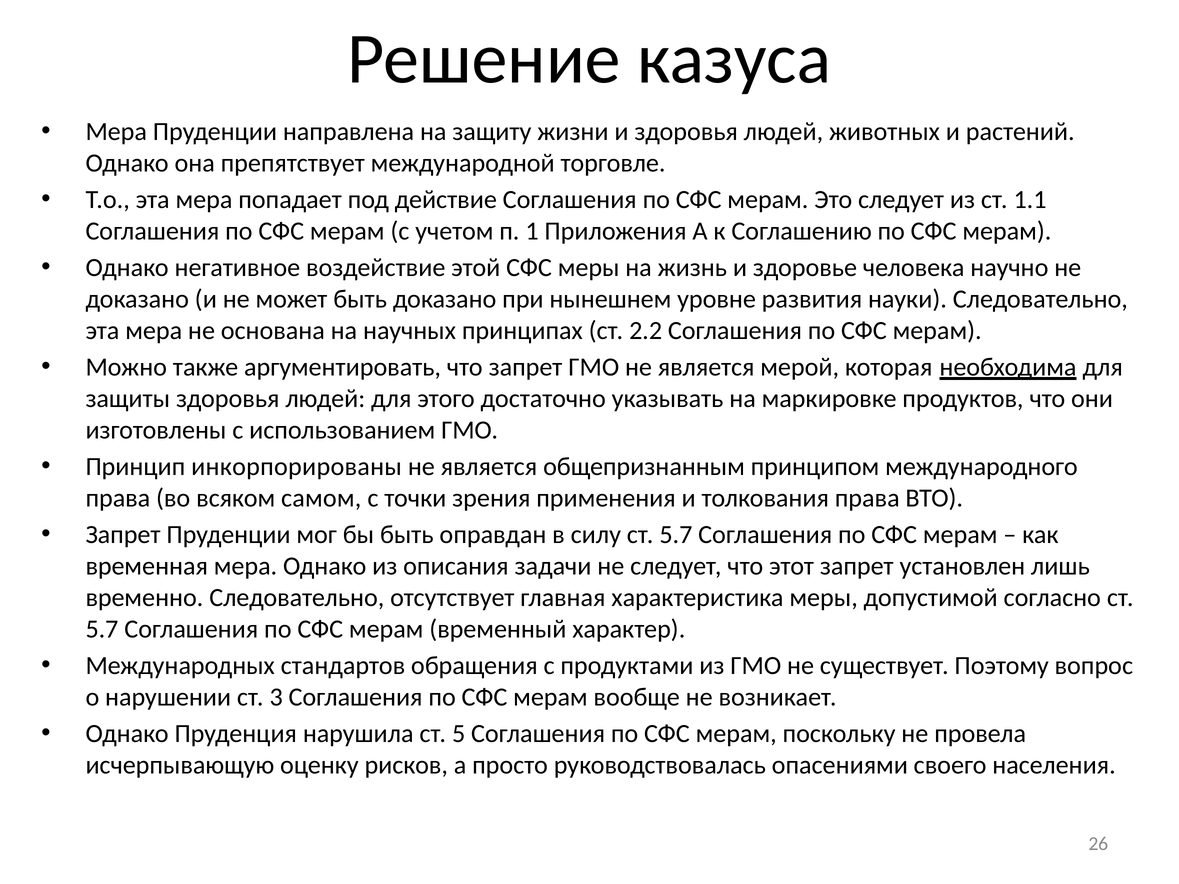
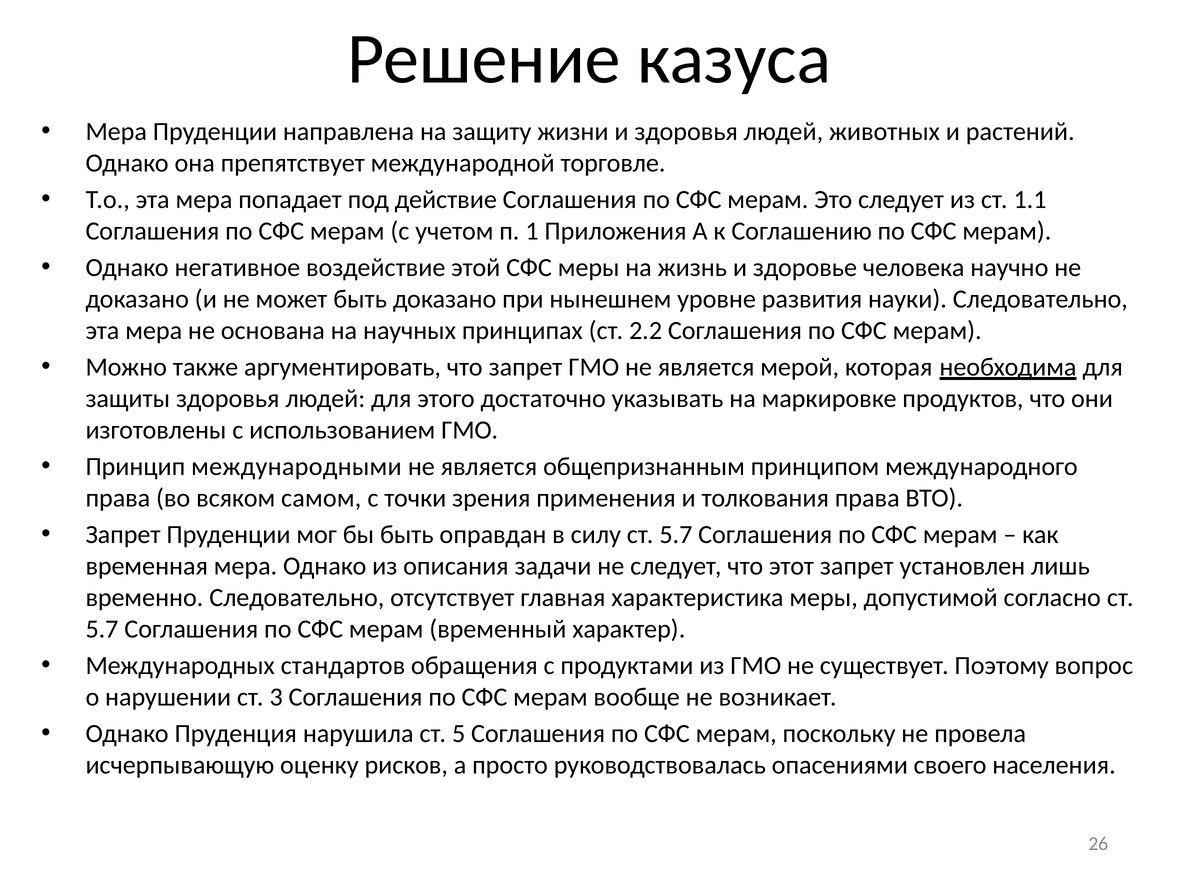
инкорпорированы: инкорпорированы -> международными
